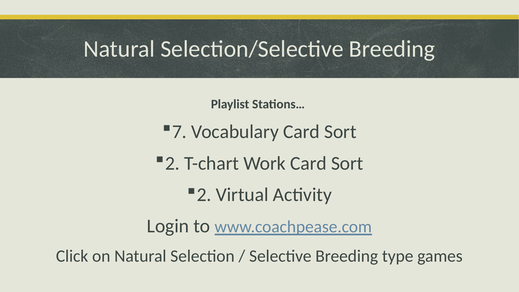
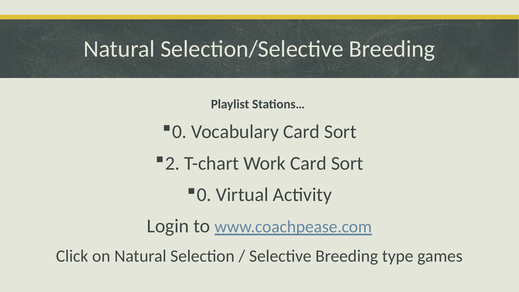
7 at (179, 132): 7 -> 0
2 at (204, 195): 2 -> 0
